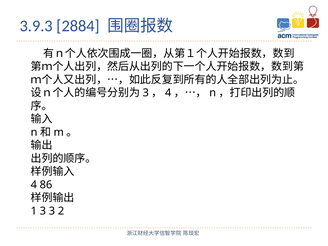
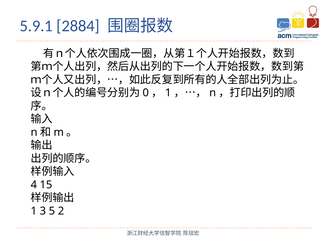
3.9.3: 3.9.3 -> 5.9.1
3 at (146, 93): 3 -> 0
4 at (168, 93): 4 -> 1
86: 86 -> 15
3 3: 3 -> 5
